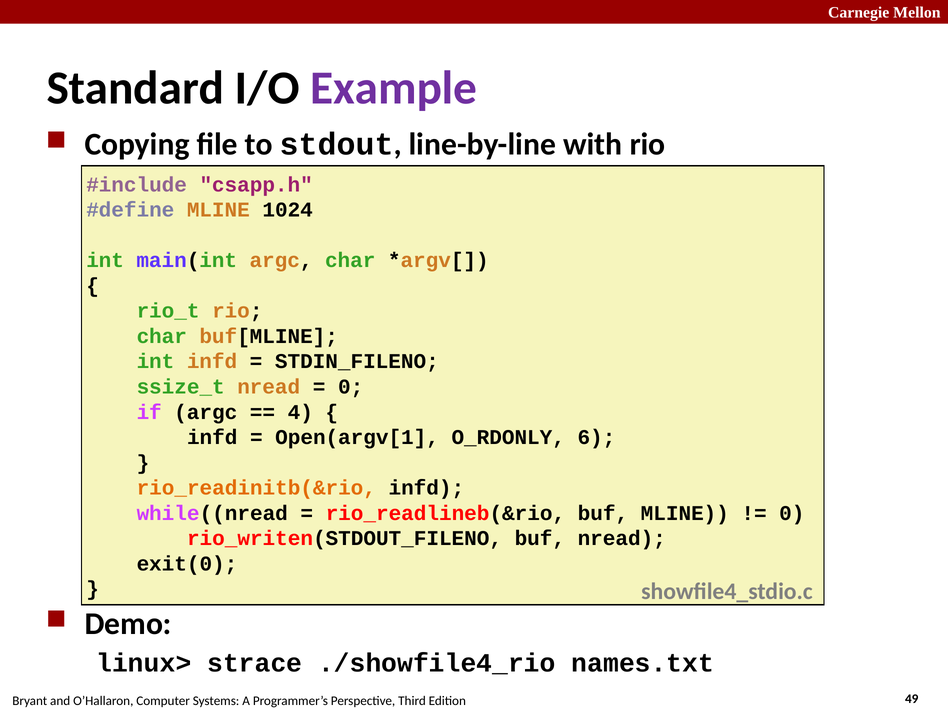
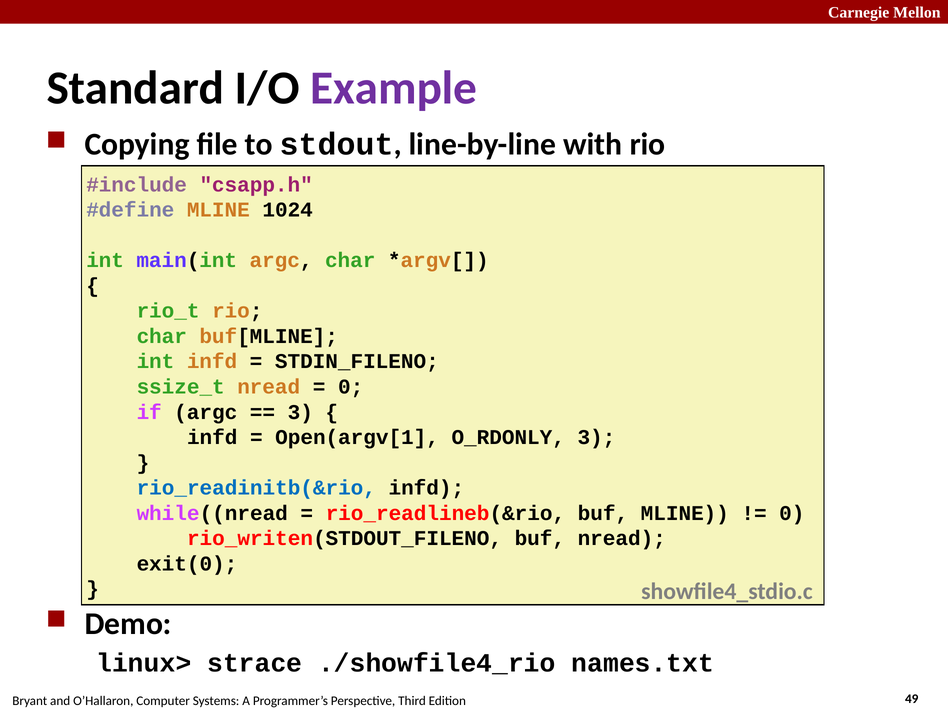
4 at (300, 412): 4 -> 3
O_RDONLY 6: 6 -> 3
rio_readinitb(&rio colour: orange -> blue
